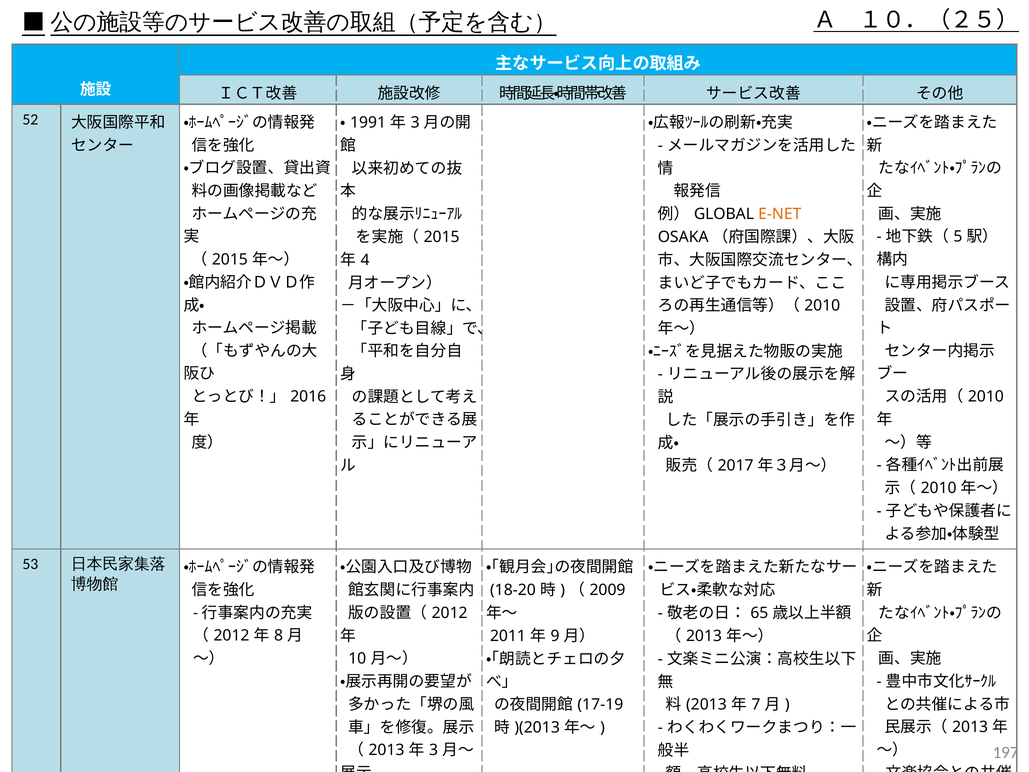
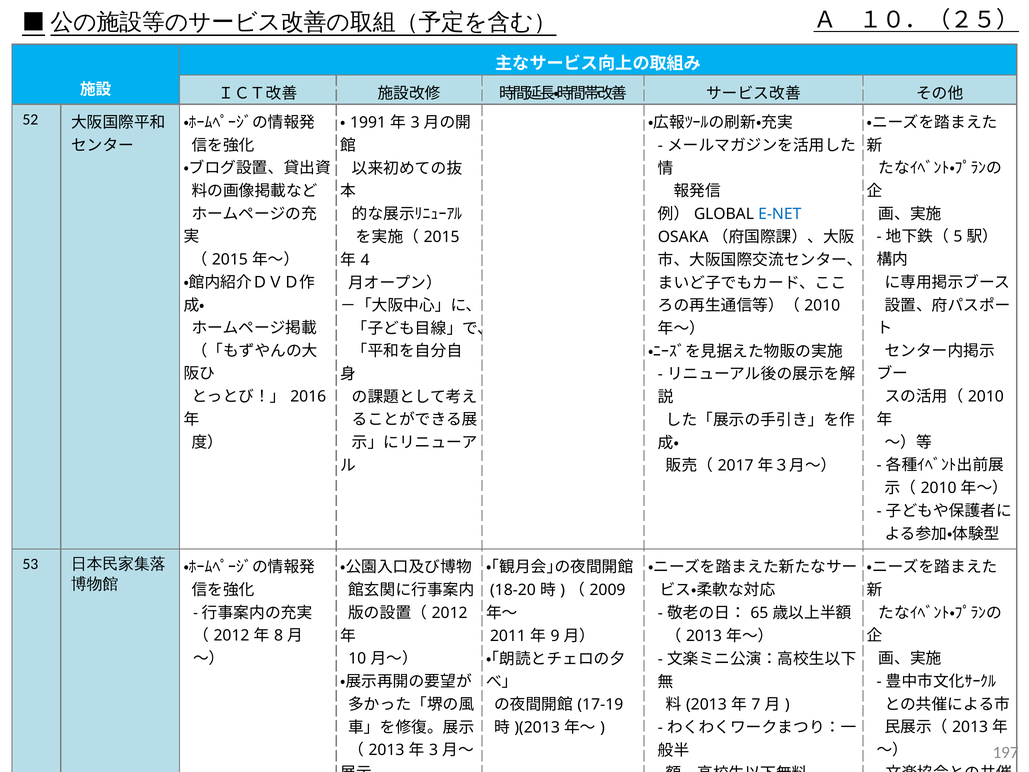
E-NET colour: orange -> blue
